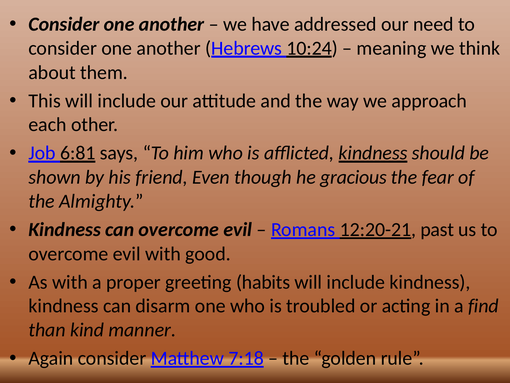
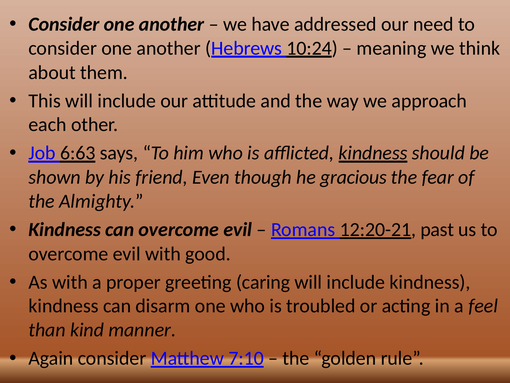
6:81: 6:81 -> 6:63
habits: habits -> caring
find: find -> feel
7:18: 7:18 -> 7:10
